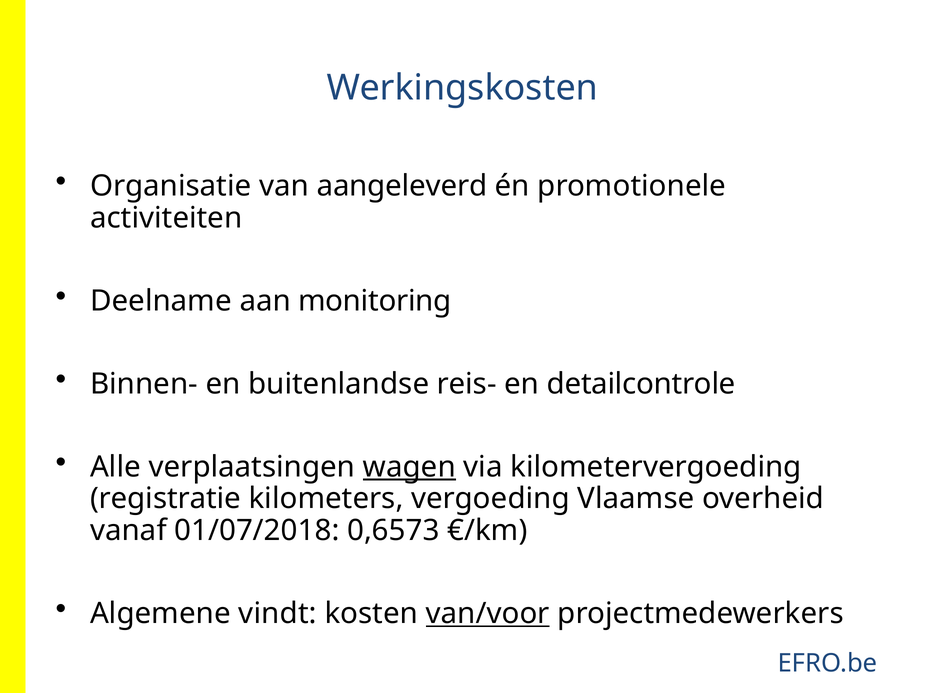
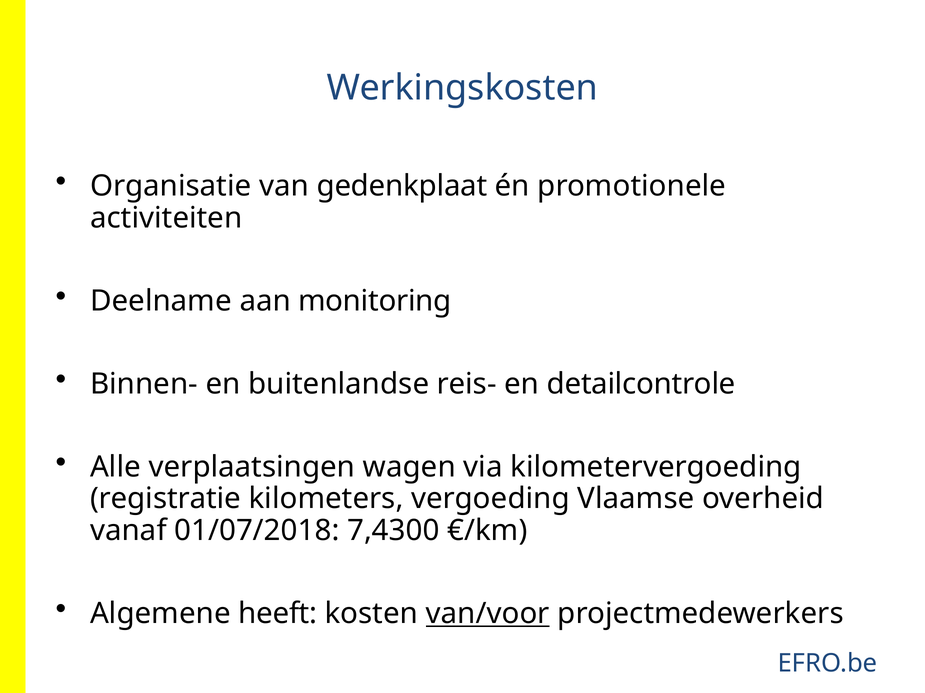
aangeleverd: aangeleverd -> gedenkplaat
wagen underline: present -> none
0,6573: 0,6573 -> 7,4300
vindt: vindt -> heeft
